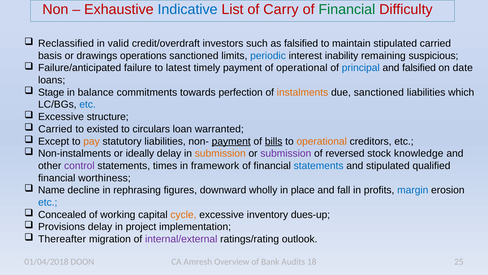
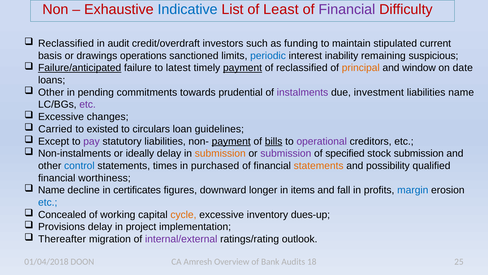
Carry: Carry -> Least
Financial at (347, 10) colour: green -> purple
valid: valid -> audit
as falsified: falsified -> funding
stipulated carried: carried -> current
Failure/anticipated underline: none -> present
payment at (243, 68) underline: none -> present
of operational: operational -> reclassified
principal colour: blue -> orange
and falsified: falsified -> window
Stage at (51, 92): Stage -> Other
balance: balance -> pending
perfection: perfection -> prudential
instalments colour: orange -> purple
due sanctioned: sanctioned -> investment
liabilities which: which -> name
etc at (88, 104) colour: blue -> purple
structure: structure -> changes
warranted: warranted -> guidelines
pay colour: orange -> purple
operational at (322, 141) colour: orange -> purple
reversed: reversed -> specified
stock knowledge: knowledge -> submission
control colour: purple -> blue
framework: framework -> purchased
statements at (319, 165) colour: blue -> orange
and stipulated: stipulated -> possibility
rephrasing: rephrasing -> certificates
wholly: wholly -> longer
place: place -> items
